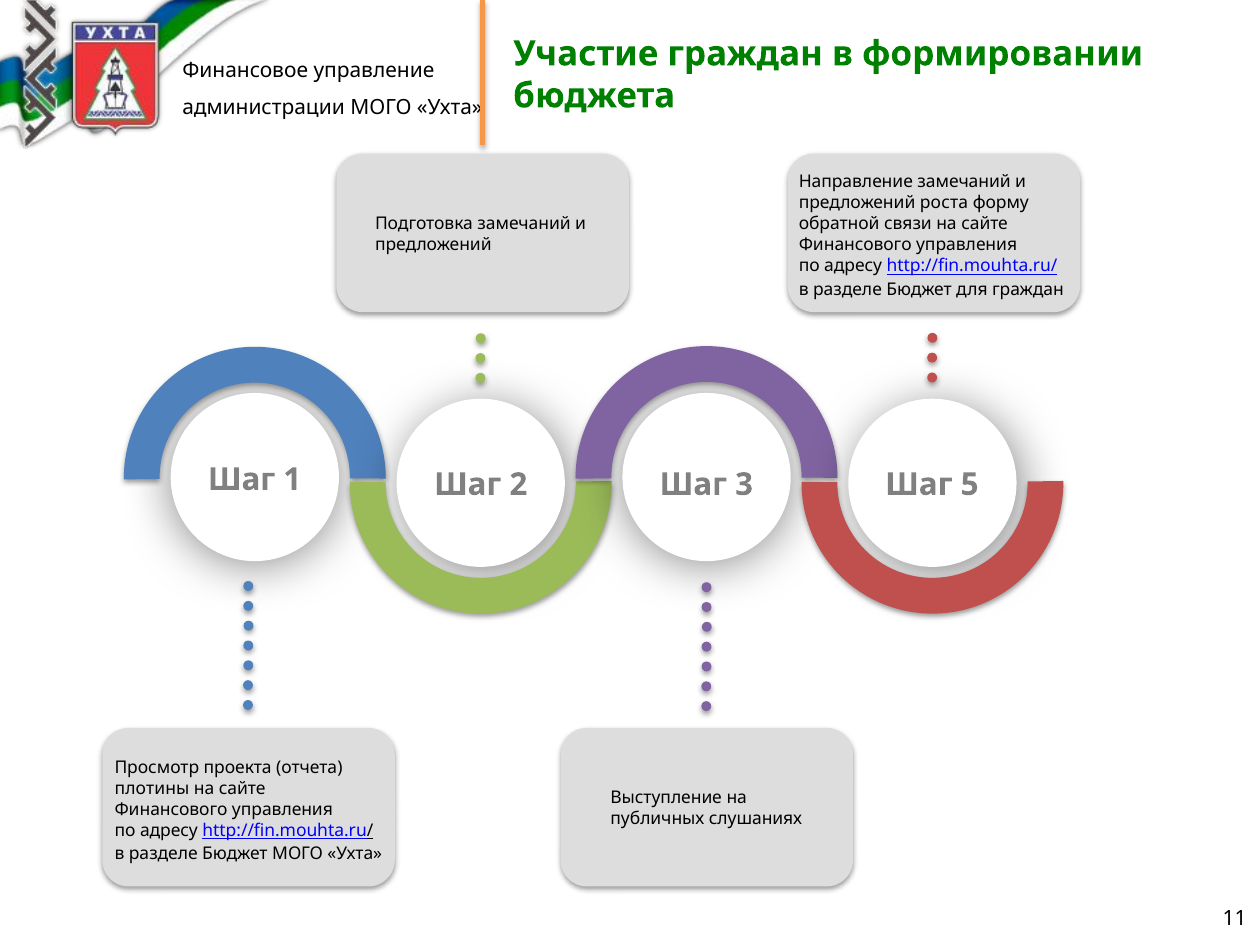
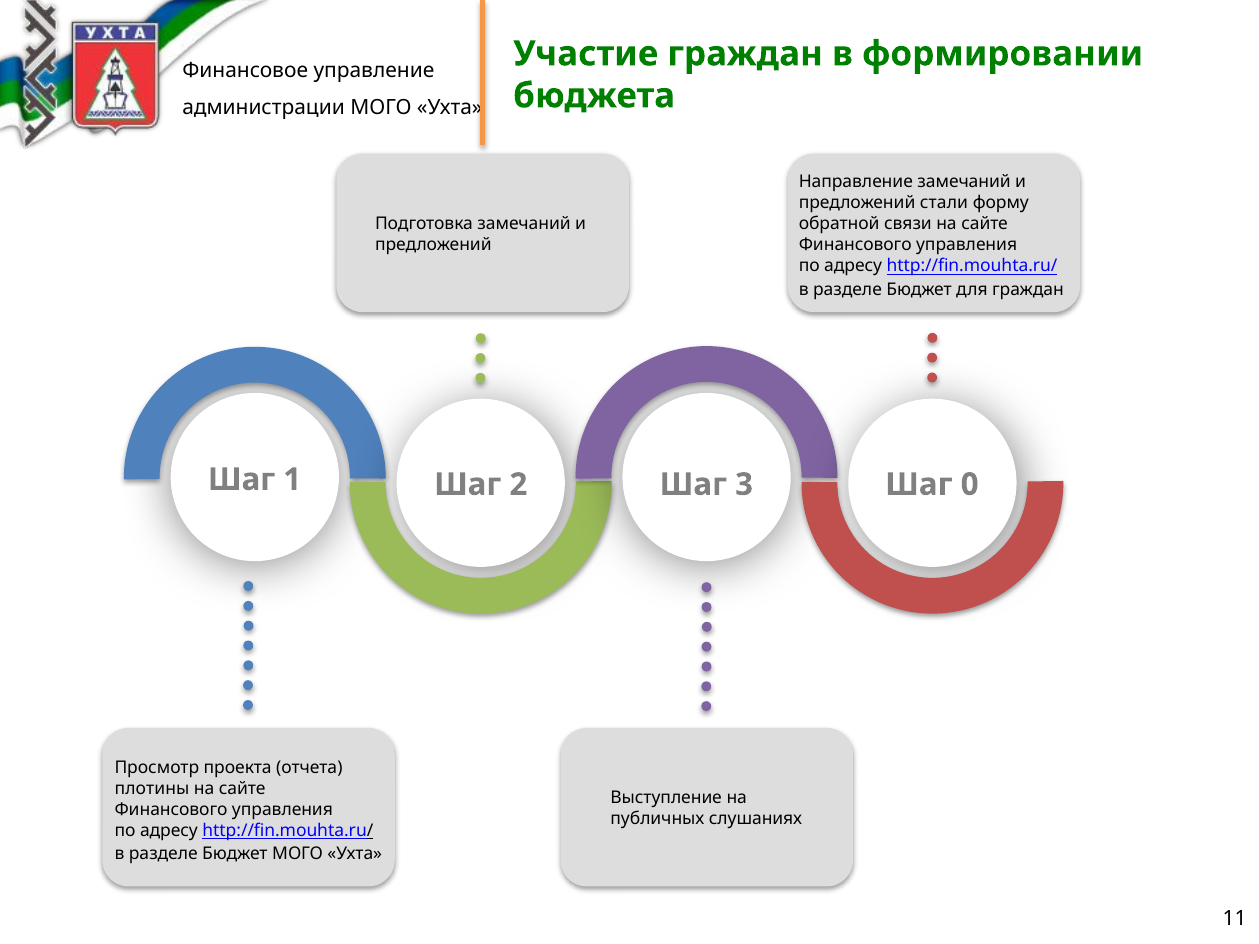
роста: роста -> стали
5: 5 -> 0
